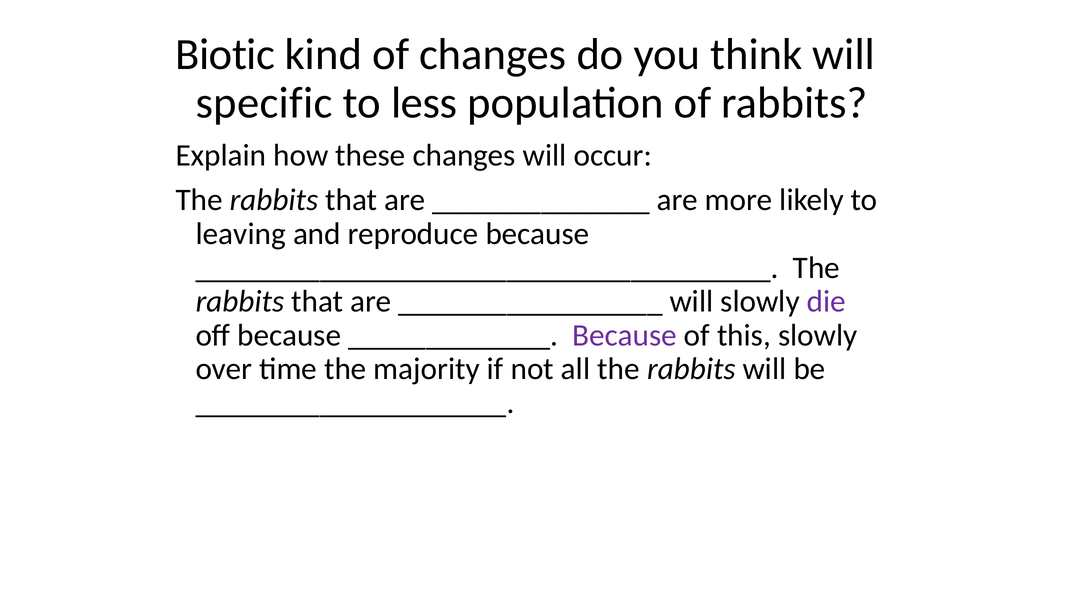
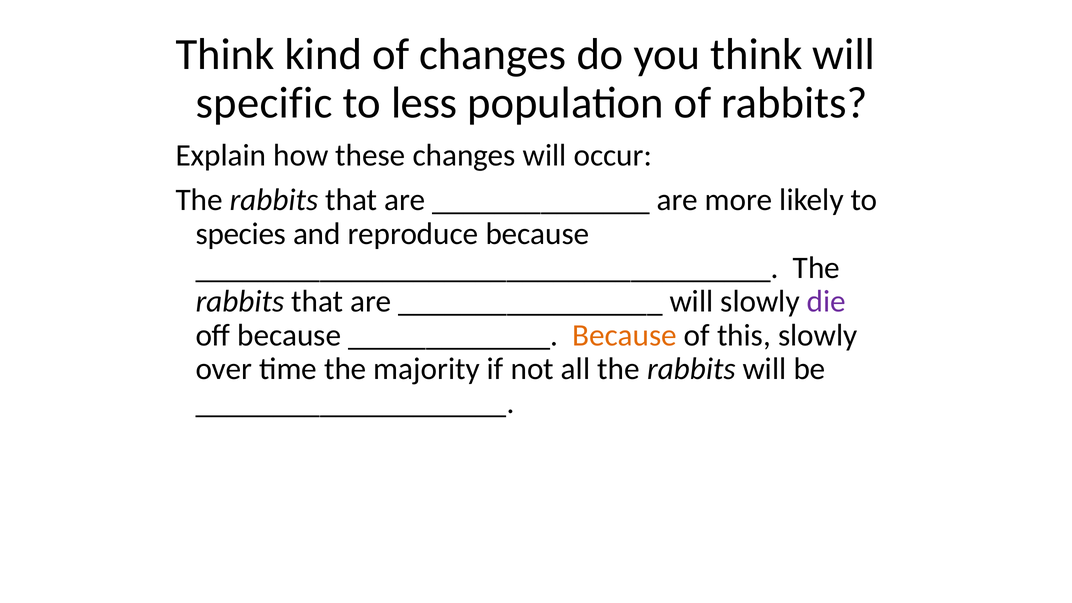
Biotic at (225, 55): Biotic -> Think
leaving: leaving -> species
Because at (625, 335) colour: purple -> orange
